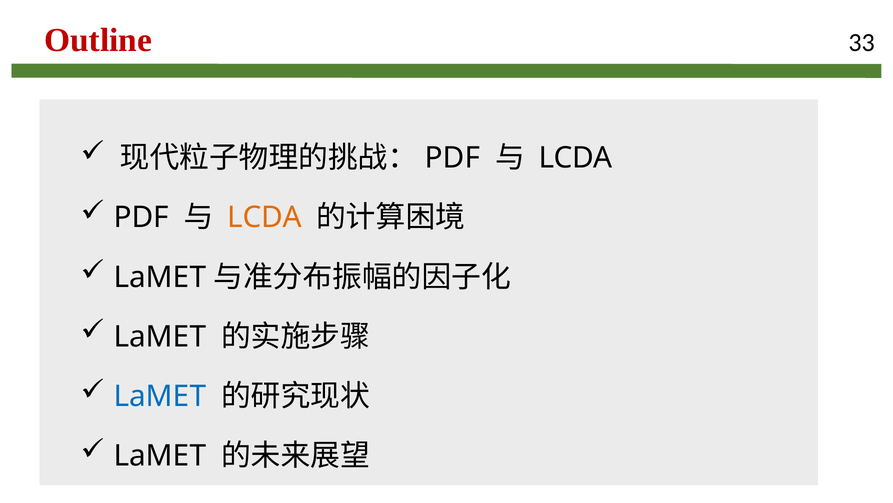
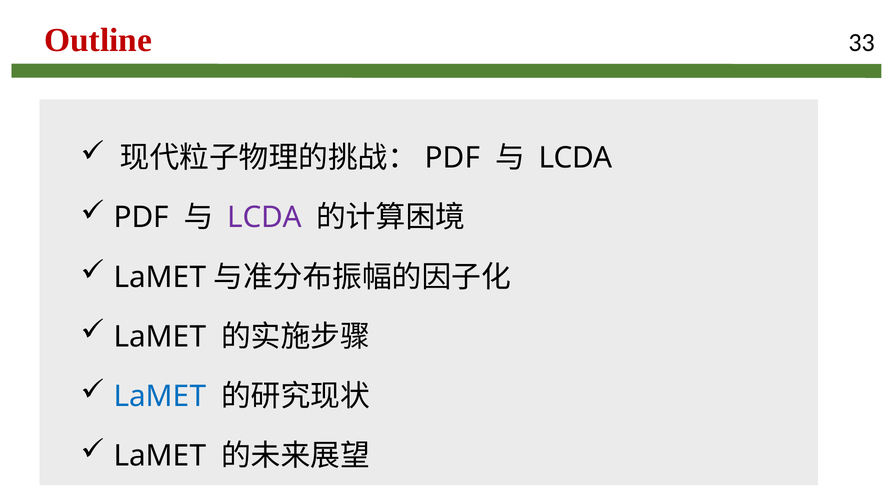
LCDA at (264, 217) colour: orange -> purple
